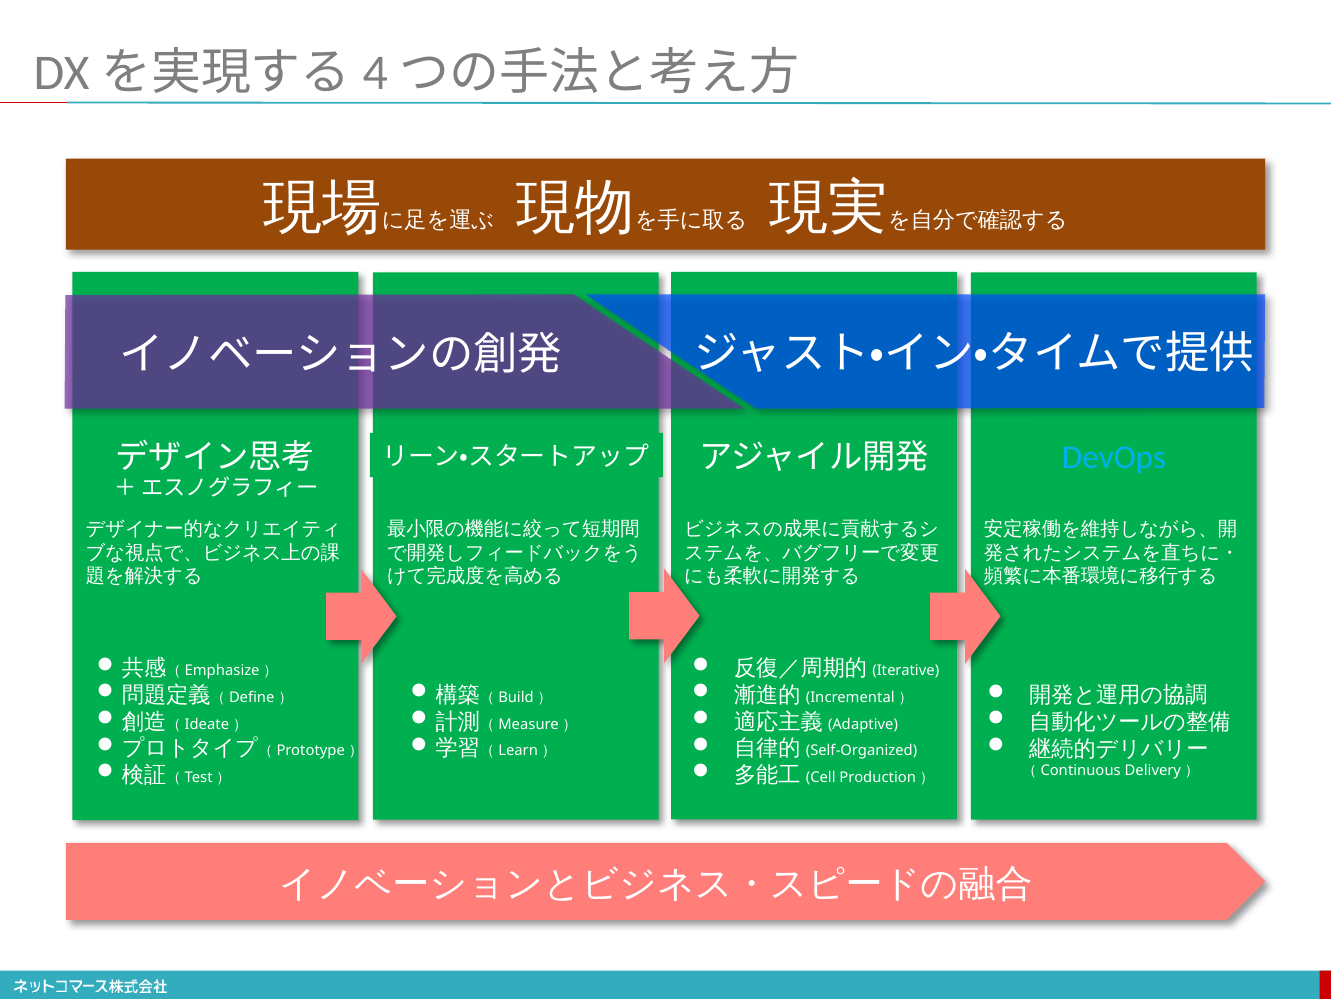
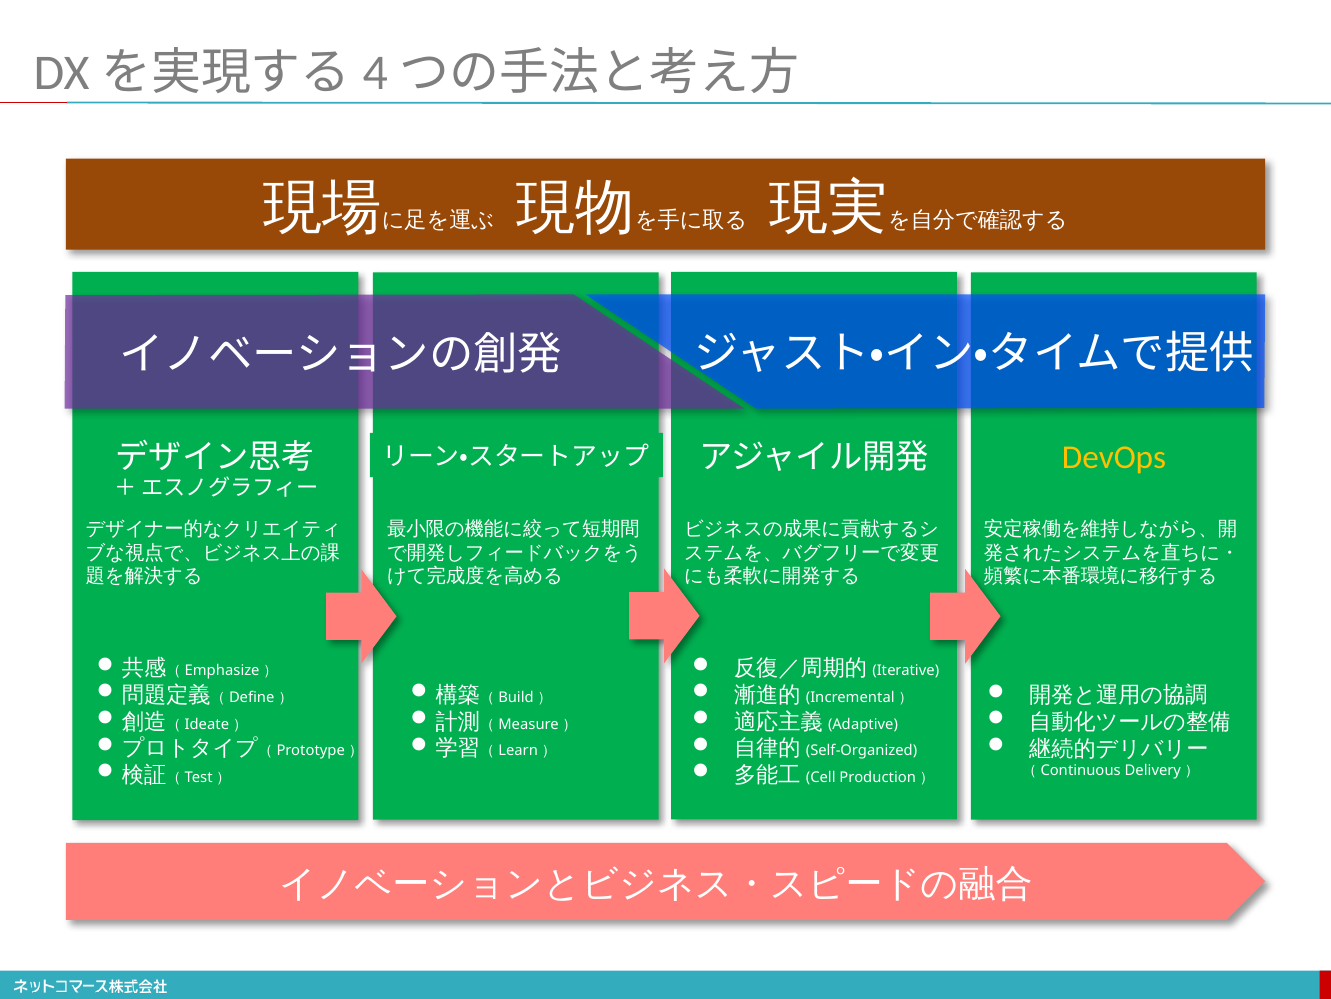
DevOps colour: light blue -> yellow
